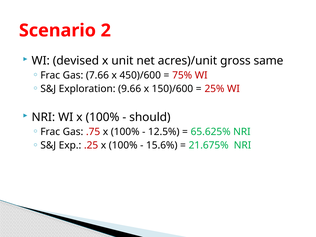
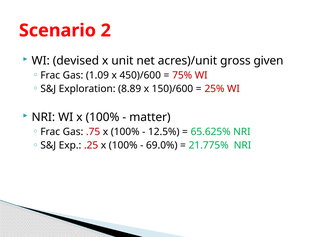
same: same -> given
7.66: 7.66 -> 1.09
9.66: 9.66 -> 8.89
should: should -> matter
15.6%: 15.6% -> 69.0%
21.675%: 21.675% -> 21.775%
